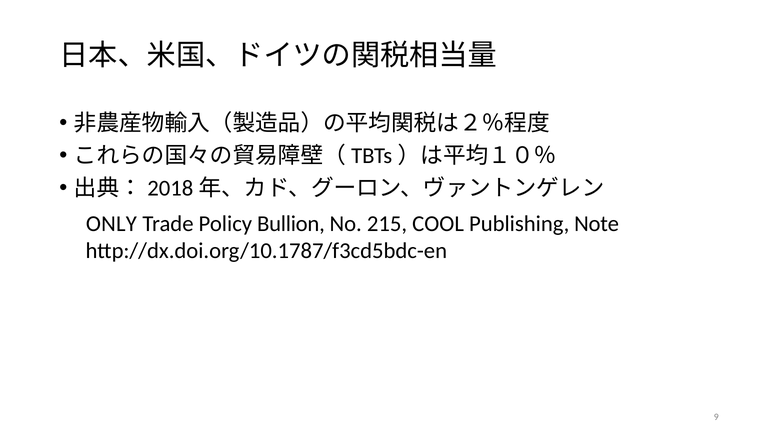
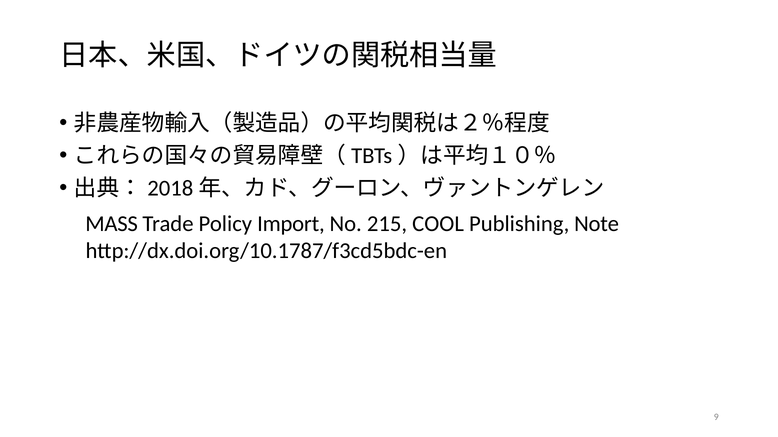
ONLY: ONLY -> MASS
Bullion: Bullion -> Import
